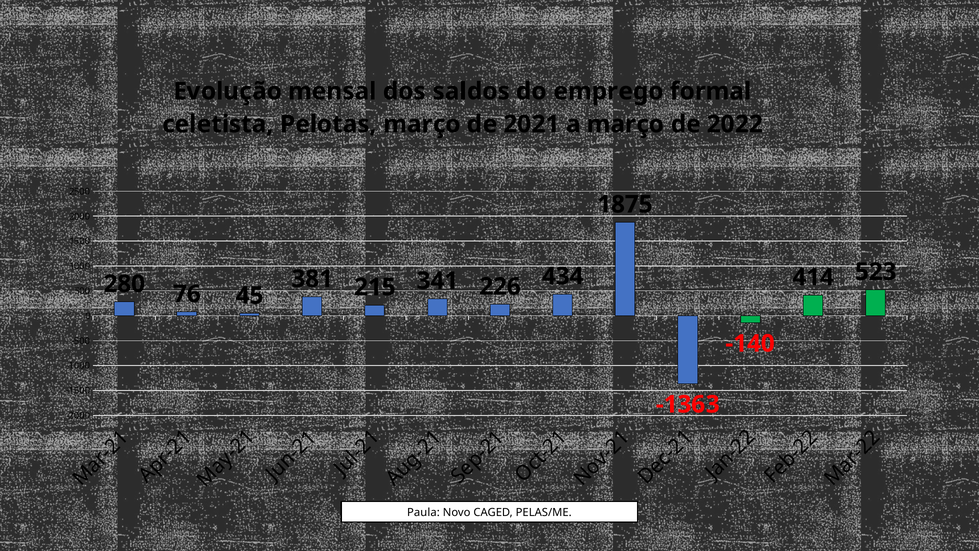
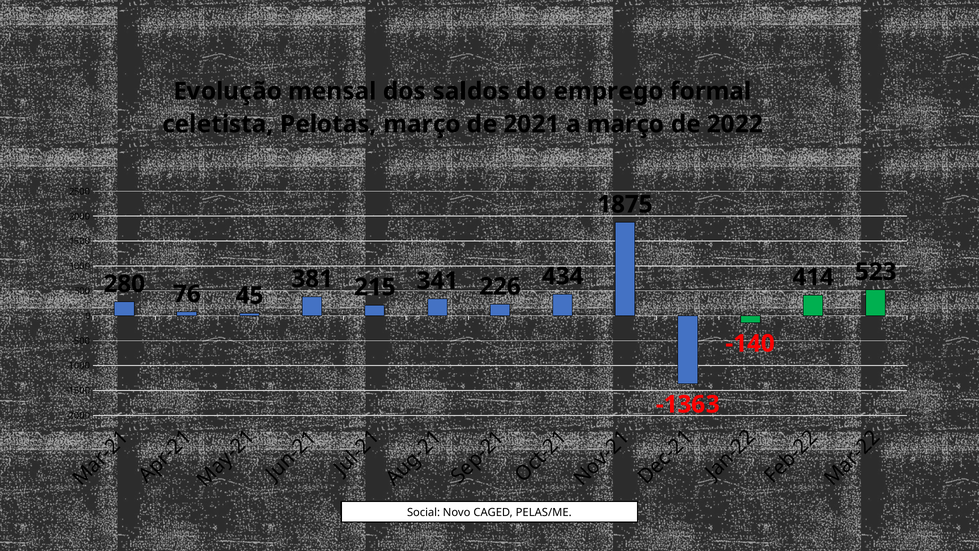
Paula: Paula -> Social
